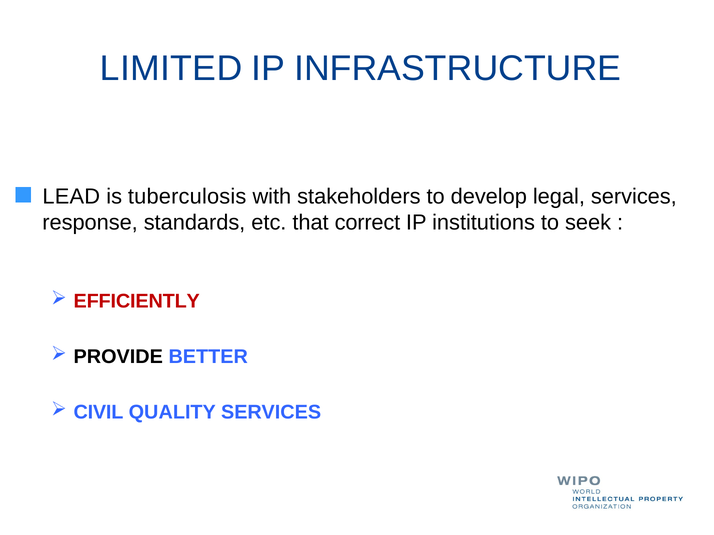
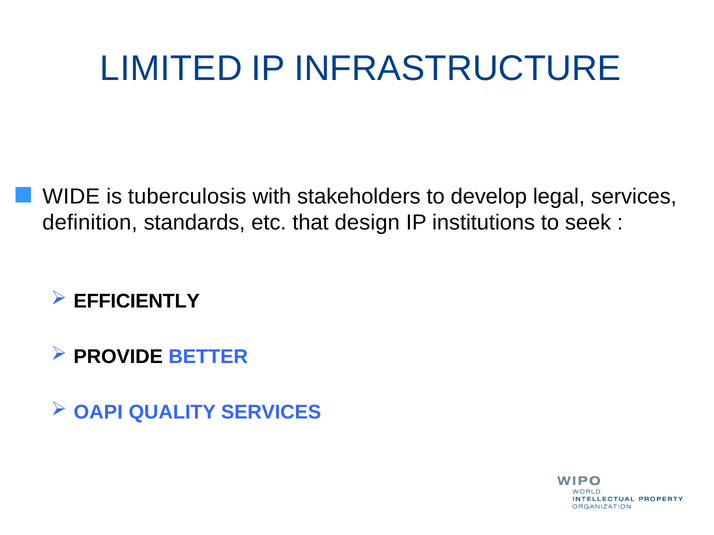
LEAD: LEAD -> WIDE
response: response -> definition
correct: correct -> design
EFFICIENTLY colour: red -> black
CIVIL: CIVIL -> OAPI
